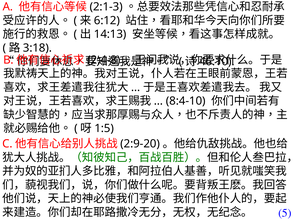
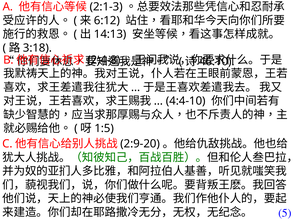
8:4-10: 8:4-10 -> 4:4-10
